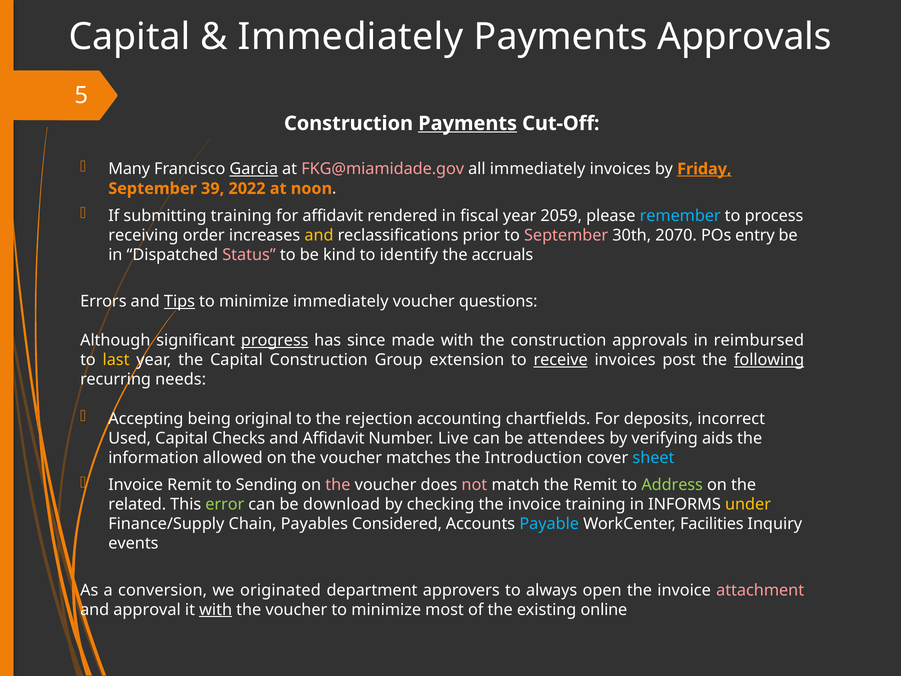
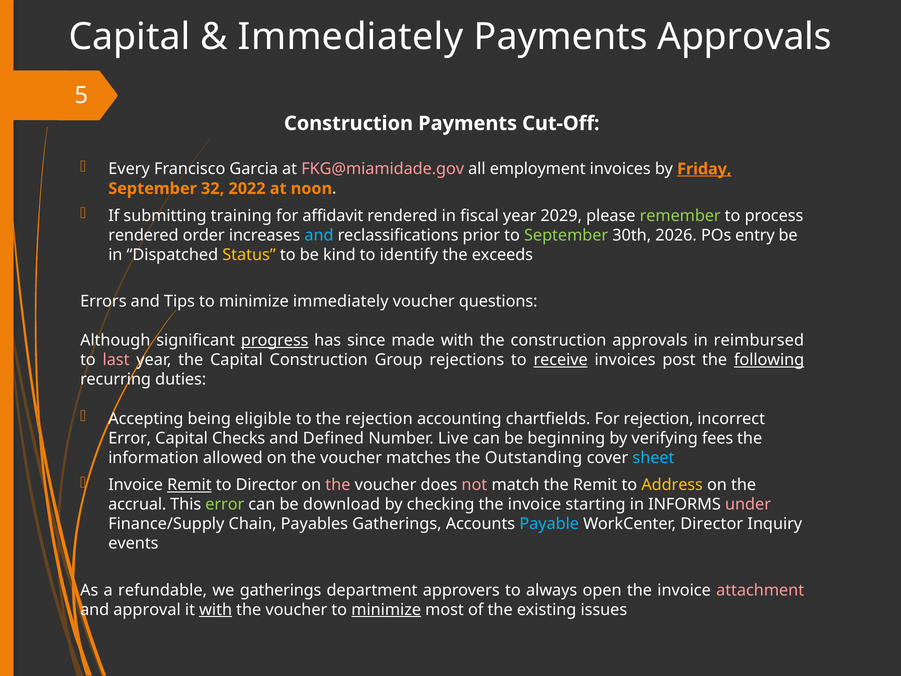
Payments at (468, 123) underline: present -> none
Many: Many -> Every
Garcia underline: present -> none
all immediately: immediately -> employment
39: 39 -> 32
2059: 2059 -> 2029
remember colour: light blue -> light green
receiving at (143, 235): receiving -> rendered
and at (319, 235) colour: yellow -> light blue
September at (566, 235) colour: pink -> light green
2070: 2070 -> 2026
Status colour: pink -> yellow
accruals: accruals -> exceeds
Tips underline: present -> none
last colour: yellow -> pink
extension: extension -> rejections
needs: needs -> duties
original: original -> eligible
For deposits: deposits -> rejection
Used at (130, 438): Used -> Error
and Affidavit: Affidavit -> Defined
attendees: attendees -> beginning
aids: aids -> fees
Introduction: Introduction -> Outstanding
Remit at (189, 485) underline: none -> present
to Sending: Sending -> Director
Address colour: light green -> yellow
related: related -> accrual
invoice training: training -> starting
under colour: yellow -> pink
Payables Considered: Considered -> Gatherings
WorkCenter Facilities: Facilities -> Director
conversion: conversion -> refundable
we originated: originated -> gatherings
minimize at (386, 609) underline: none -> present
online: online -> issues
